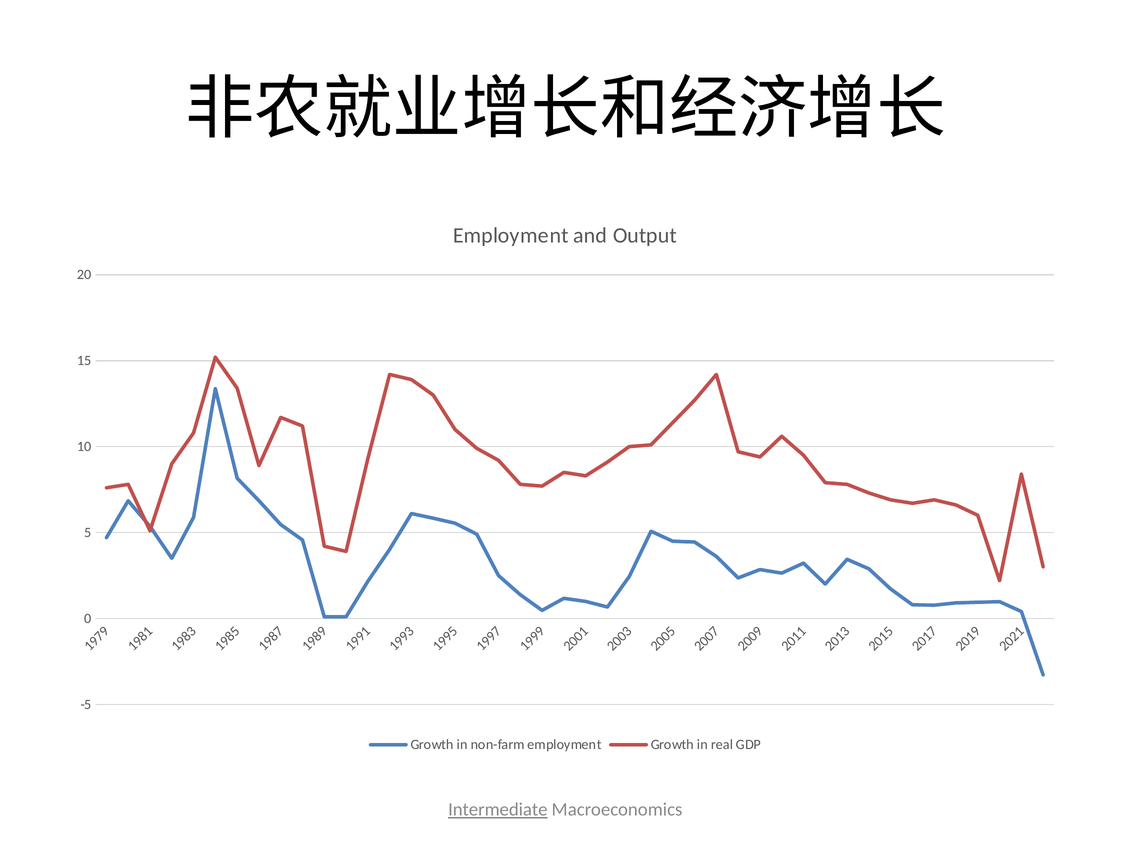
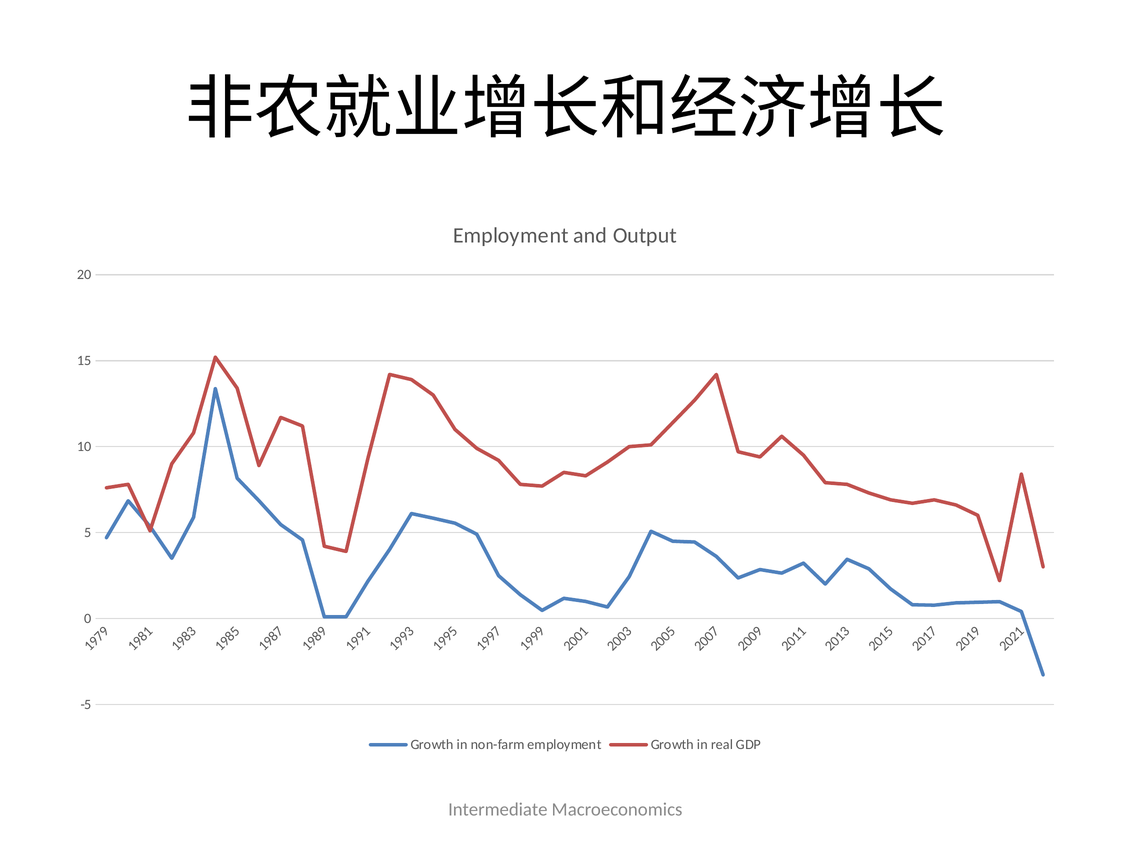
Intermediate underline: present -> none
